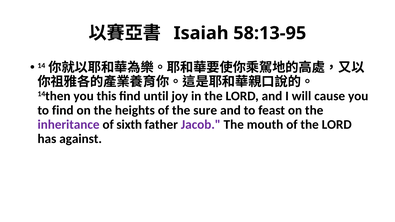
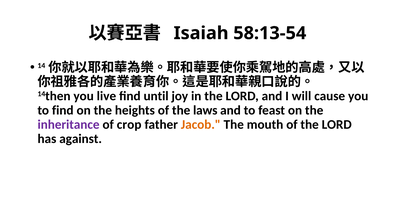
58:13-95: 58:13-95 -> 58:13-54
this: this -> live
sure: sure -> laws
sixth: sixth -> crop
Jacob colour: purple -> orange
